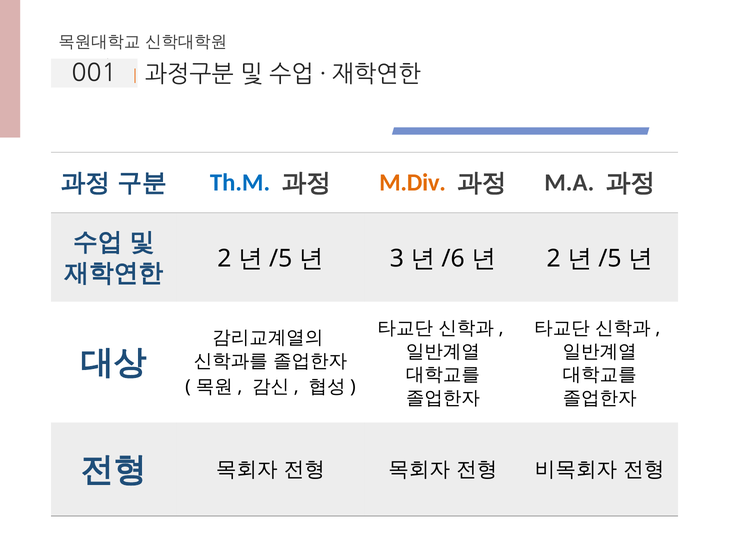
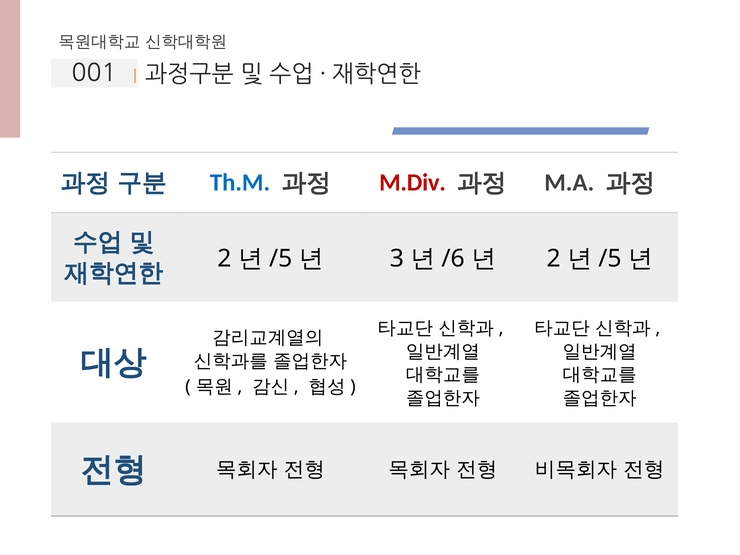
M.Div colour: orange -> red
